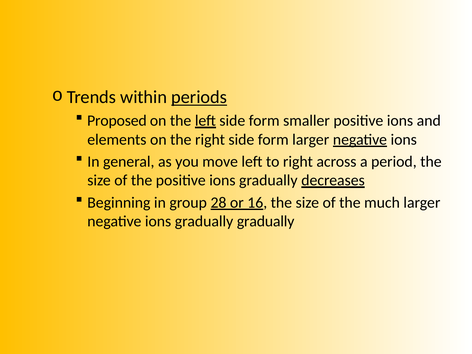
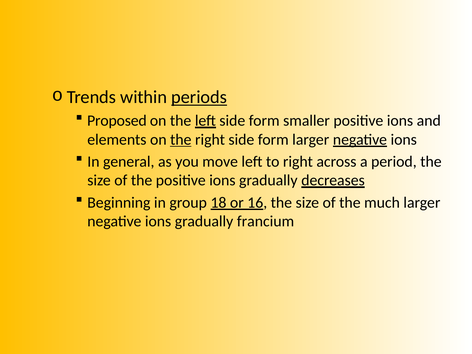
the at (181, 140) underline: none -> present
28: 28 -> 18
gradually gradually: gradually -> francium
